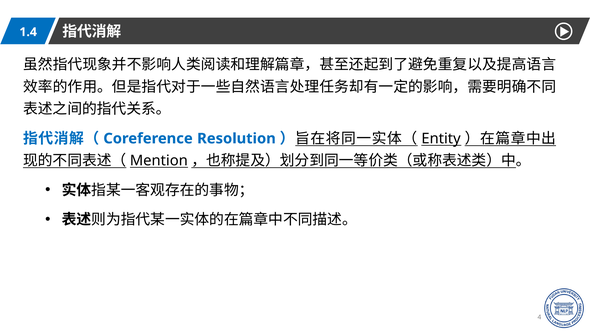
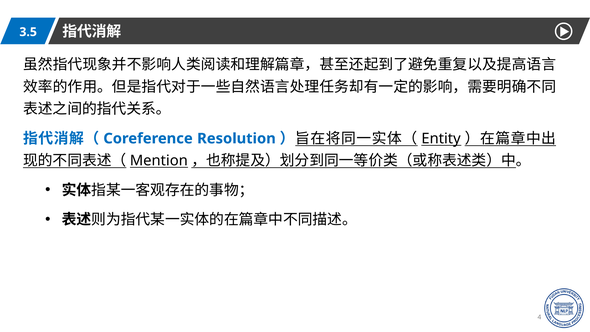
1.4: 1.4 -> 3.5
